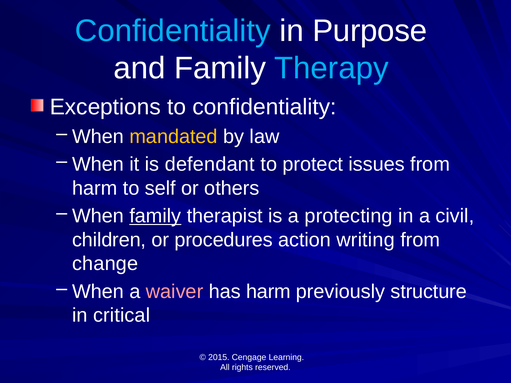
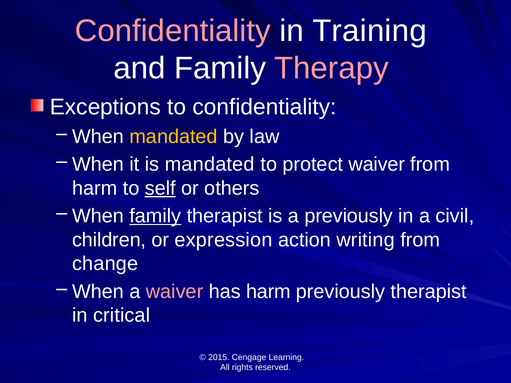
Confidentiality at (173, 31) colour: light blue -> pink
Purpose: Purpose -> Training
Therapy colour: light blue -> pink
is defendant: defendant -> mandated
protect issues: issues -> waiver
self underline: none -> present
a protecting: protecting -> previously
procedures: procedures -> expression
previously structure: structure -> therapist
